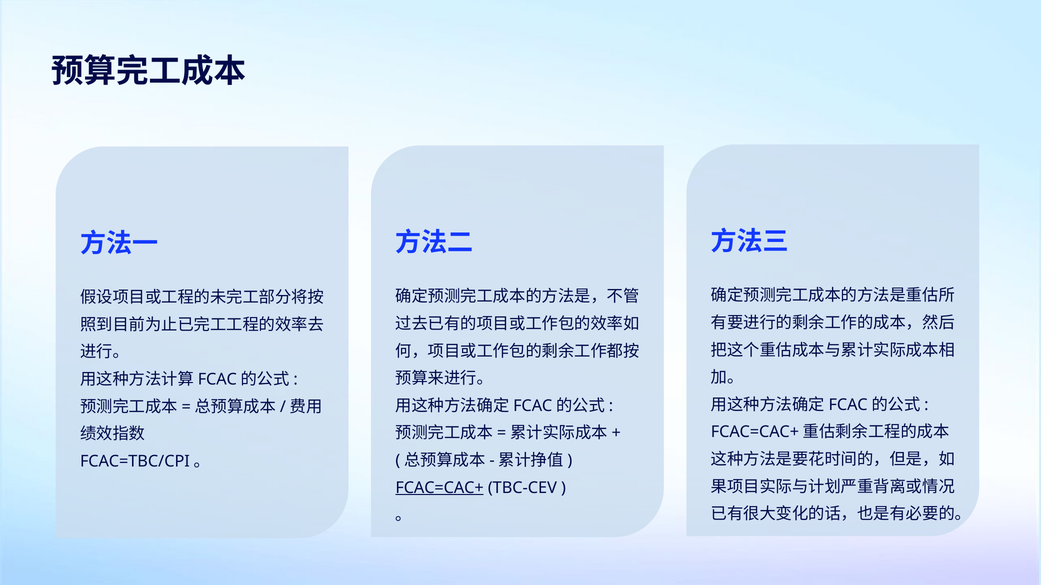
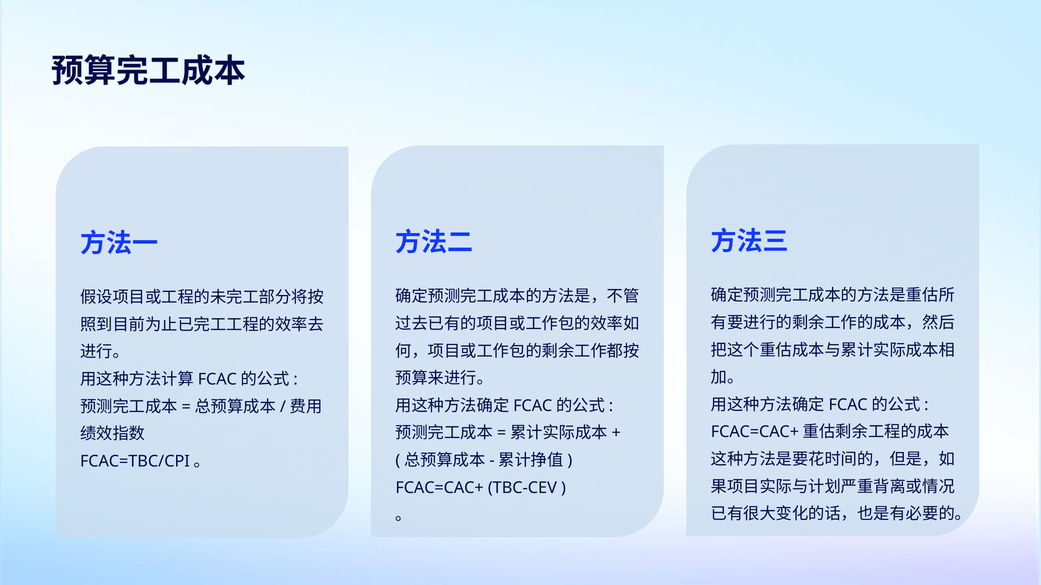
FCAC=CAC+ underline: present -> none
